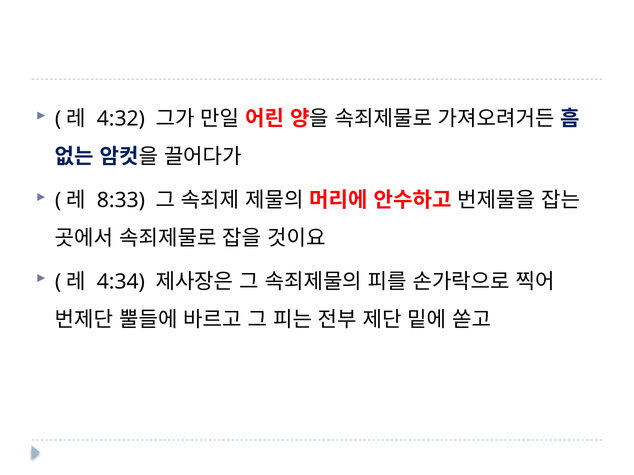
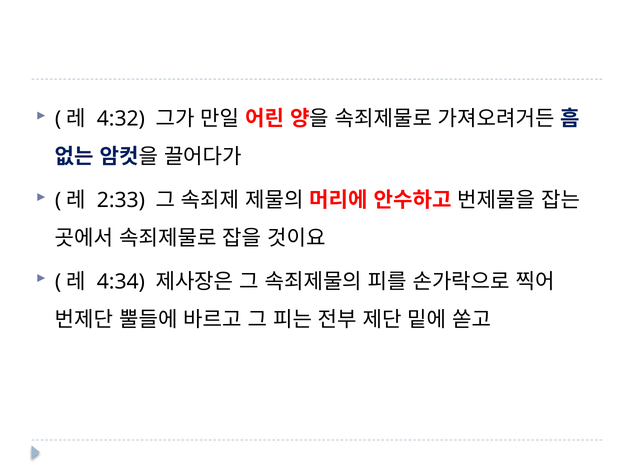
8:33: 8:33 -> 2:33
